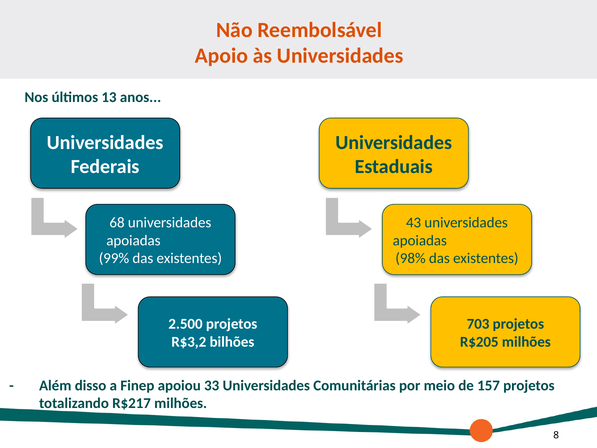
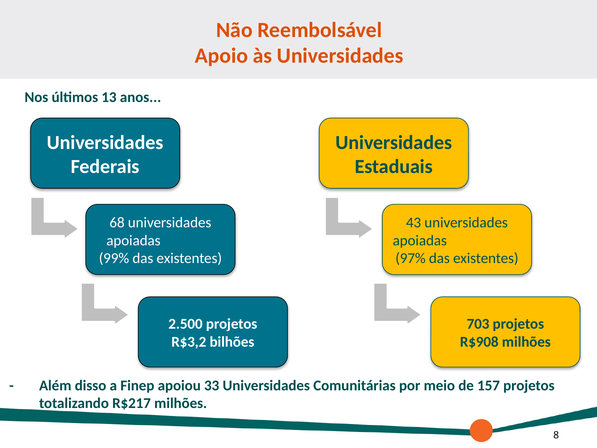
98%: 98% -> 97%
R$205: R$205 -> R$908
